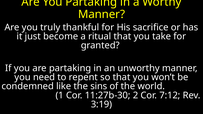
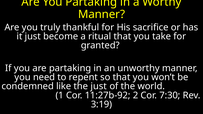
the sins: sins -> just
11:27b-30: 11:27b-30 -> 11:27b-92
7:12: 7:12 -> 7:30
